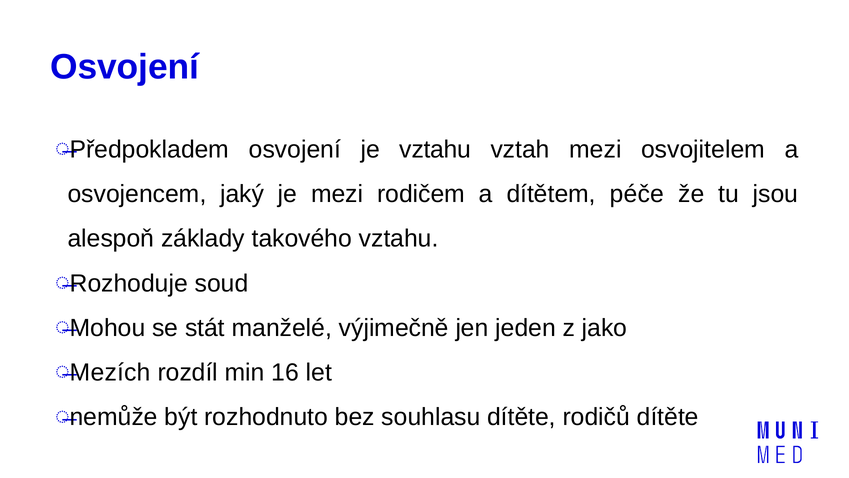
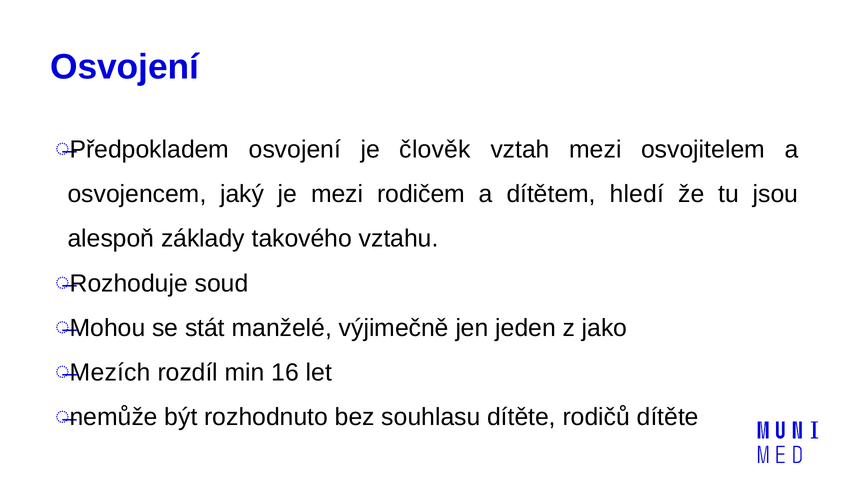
je vztahu: vztahu -> člověk
péče: péče -> hledí
